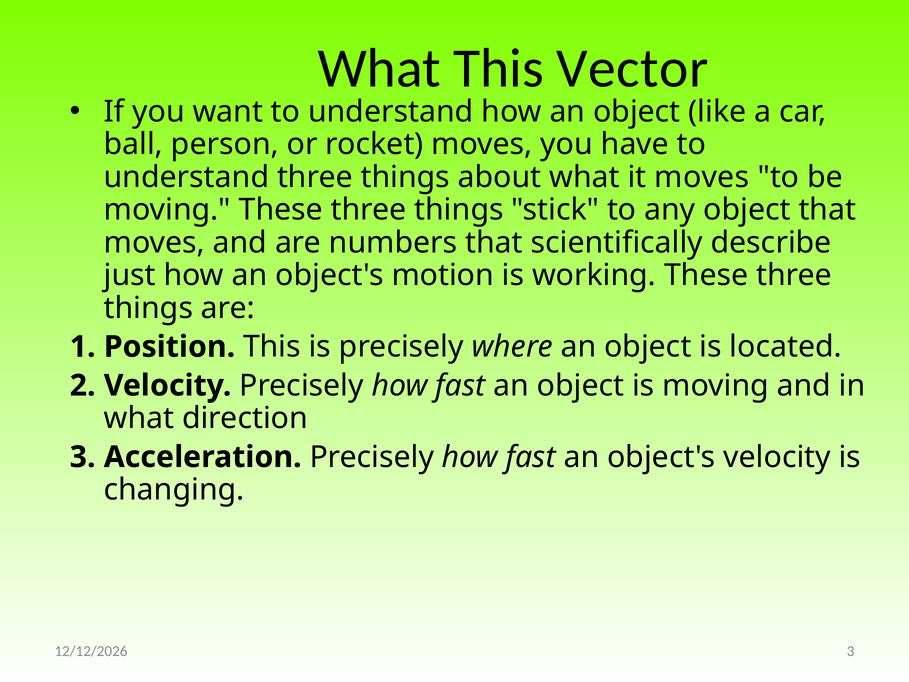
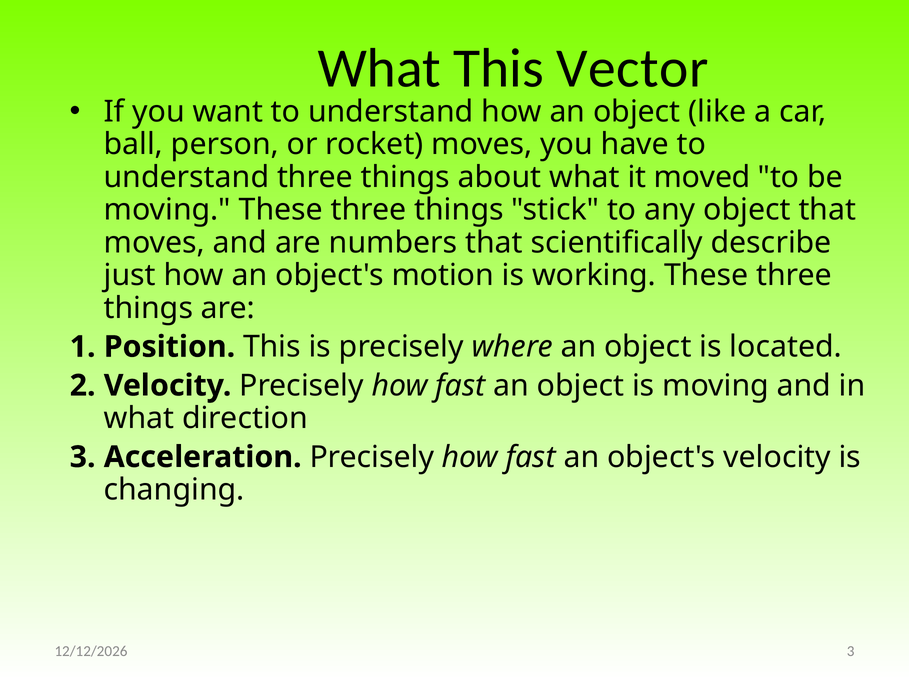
it moves: moves -> moved
